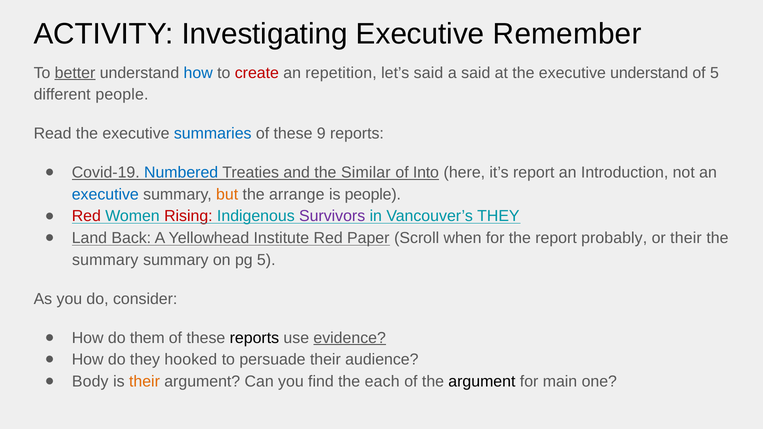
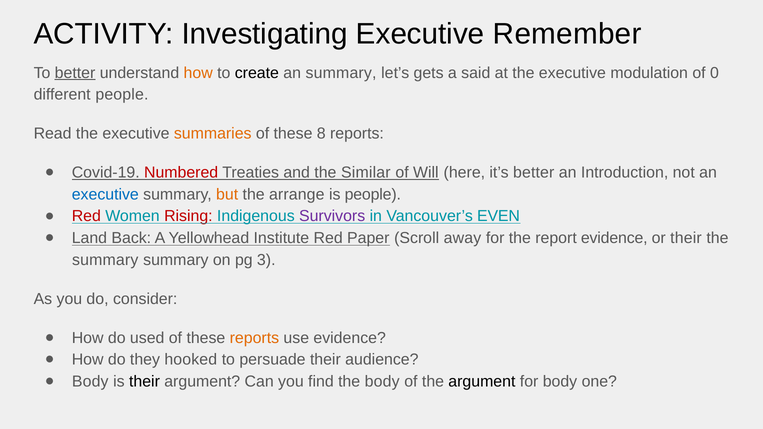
how at (198, 73) colour: blue -> orange
create colour: red -> black
an repetition: repetition -> summary
let’s said: said -> gets
executive understand: understand -> modulation
of 5: 5 -> 0
summaries colour: blue -> orange
9: 9 -> 8
Numbered colour: blue -> red
Into: Into -> Will
it’s report: report -> better
Vancouver’s THEY: THEY -> EVEN
when: when -> away
report probably: probably -> evidence
pg 5: 5 -> 3
them: them -> used
reports at (254, 338) colour: black -> orange
evidence at (350, 338) underline: present -> none
their at (144, 382) colour: orange -> black
the each: each -> body
for main: main -> body
